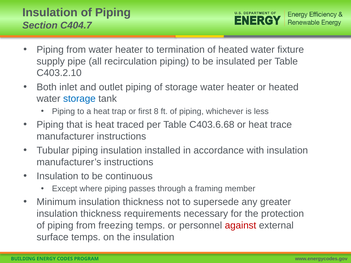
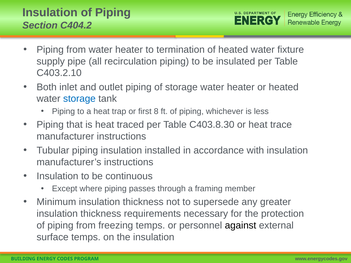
C404.7: C404.7 -> C404.2
C403.6.68: C403.6.68 -> C403.8.30
against colour: red -> black
